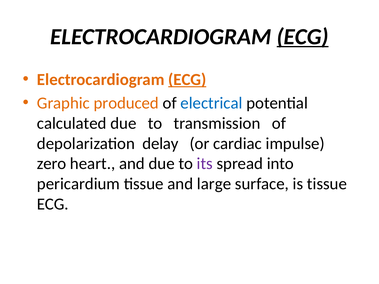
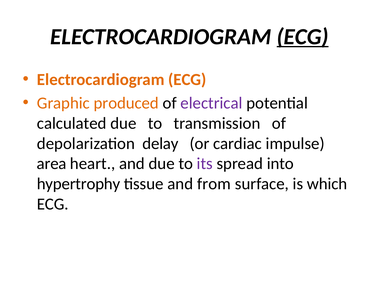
ECG at (187, 80) underline: present -> none
electrical colour: blue -> purple
zero: zero -> area
pericardium: pericardium -> hypertrophy
large: large -> from
is tissue: tissue -> which
